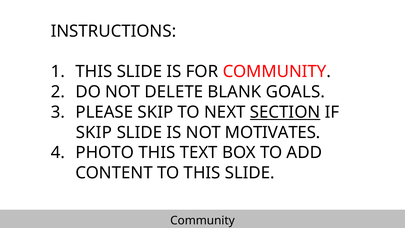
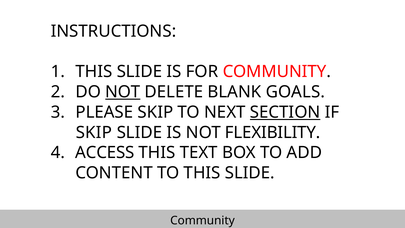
NOT at (123, 92) underline: none -> present
MOTIVATES: MOTIVATES -> FLEXIBILITY
PHOTO: PHOTO -> ACCESS
